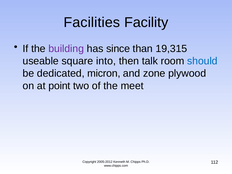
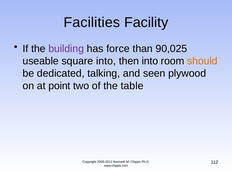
since: since -> force
19,315: 19,315 -> 90,025
then talk: talk -> into
should colour: blue -> orange
micron: micron -> talking
zone: zone -> seen
meet: meet -> table
